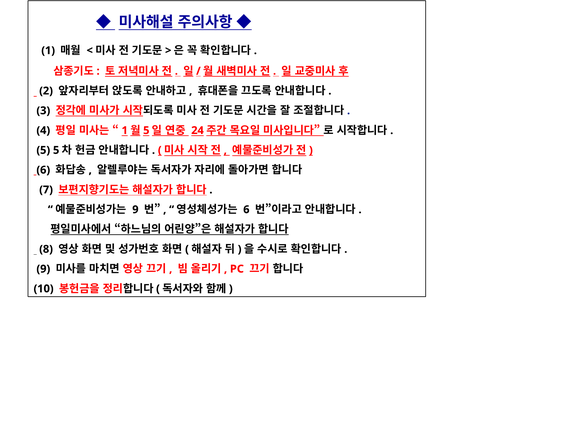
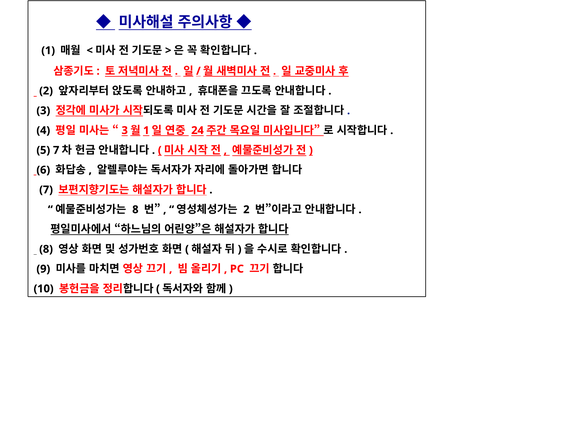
1 at (125, 131): 1 -> 3
5 at (146, 131): 5 -> 1
5 5: 5 -> 7
9 at (135, 210): 9 -> 8
6 at (246, 210): 6 -> 2
